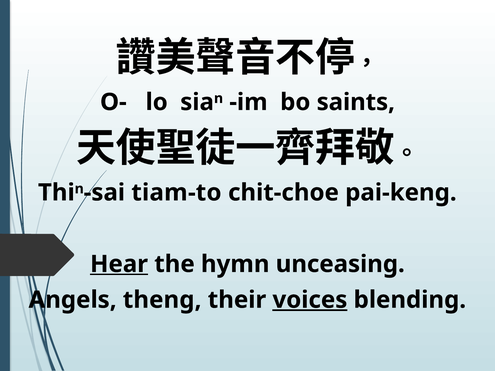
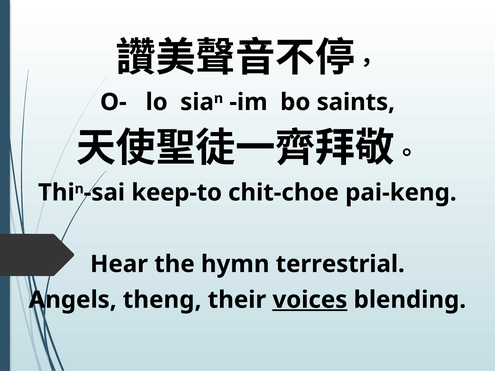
tiam-to: tiam-to -> keep-to
Hear underline: present -> none
unceasing: unceasing -> terrestrial
